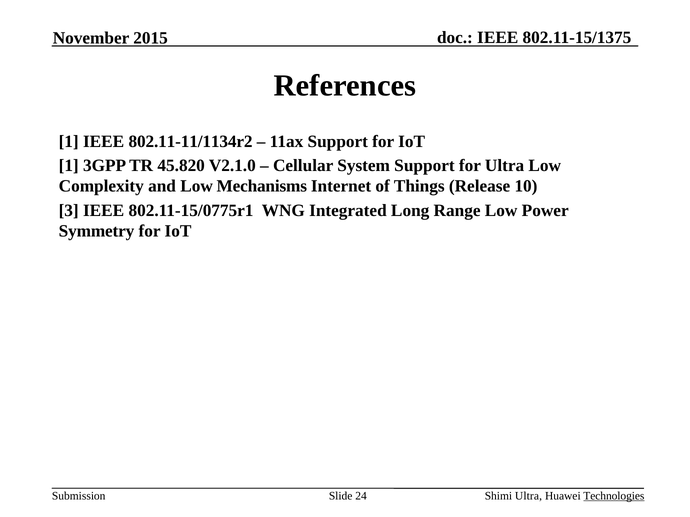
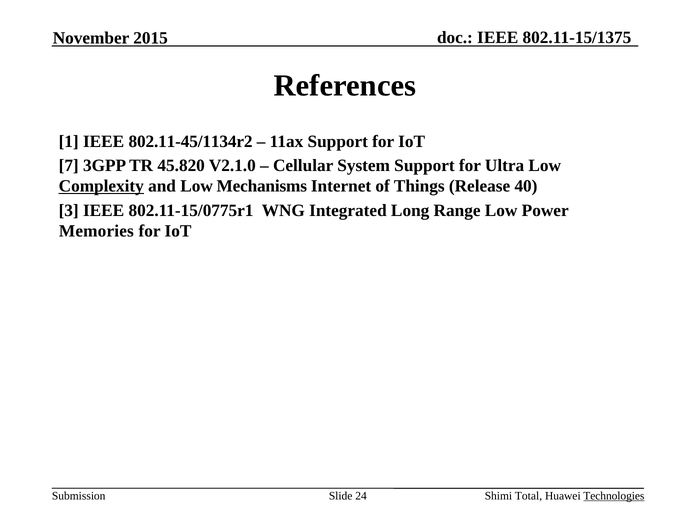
802.11-11/1134r2: 802.11-11/1134r2 -> 802.11-45/1134r2
1 at (69, 166): 1 -> 7
Complexity underline: none -> present
10: 10 -> 40
Symmetry: Symmetry -> Memories
Shimi Ultra: Ultra -> Total
